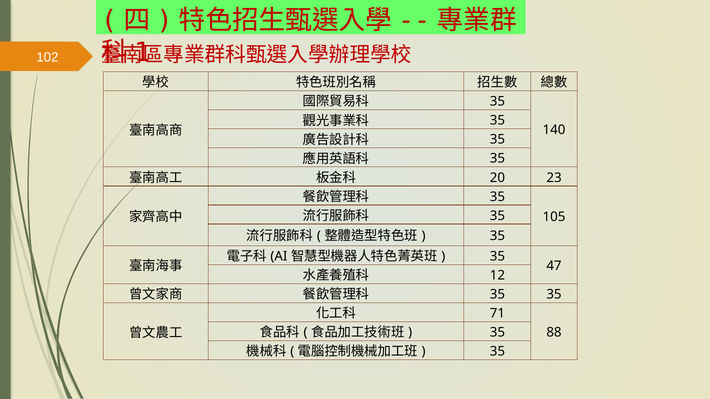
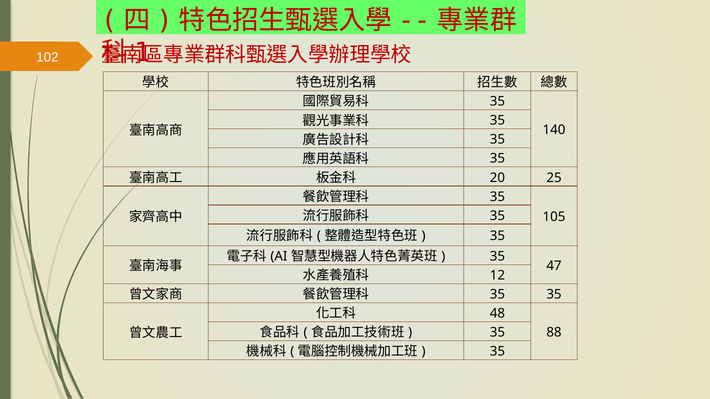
23: 23 -> 25
71: 71 -> 48
